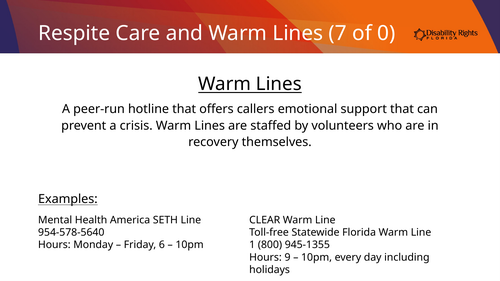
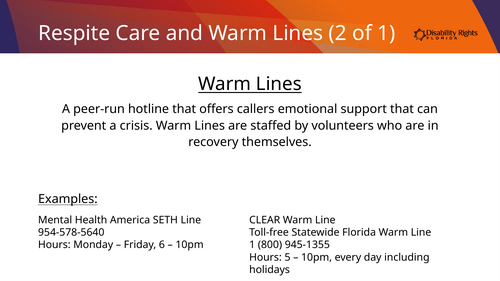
7: 7 -> 2
of 0: 0 -> 1
9: 9 -> 5
